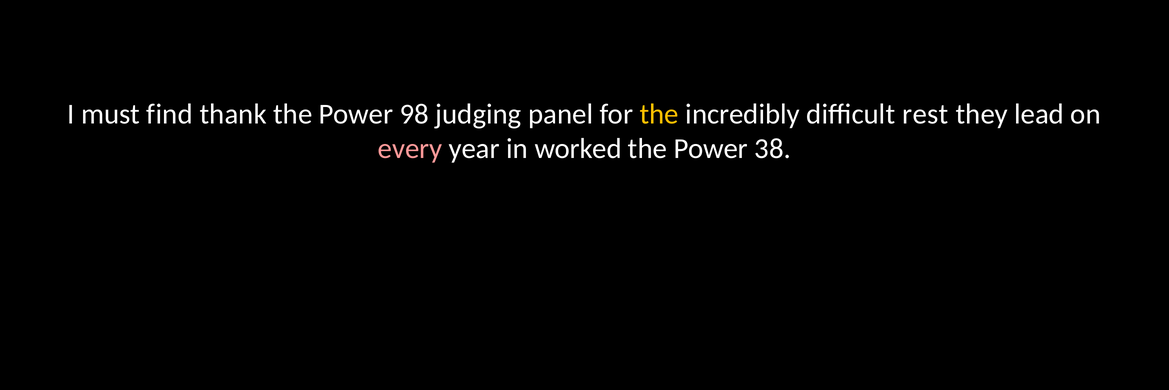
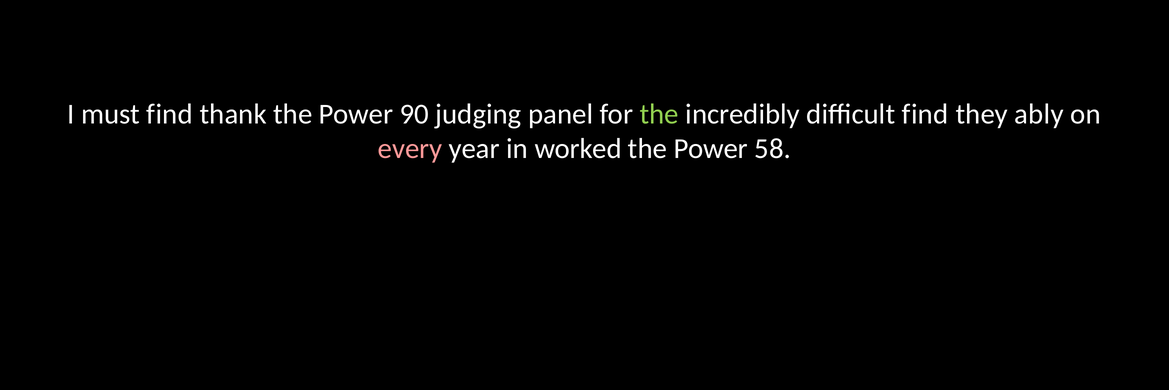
98: 98 -> 90
the at (659, 114) colour: yellow -> light green
difficult rest: rest -> find
lead: lead -> ably
38: 38 -> 58
